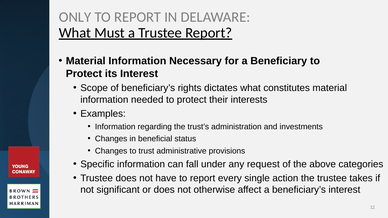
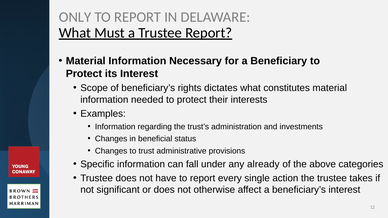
request: request -> already
